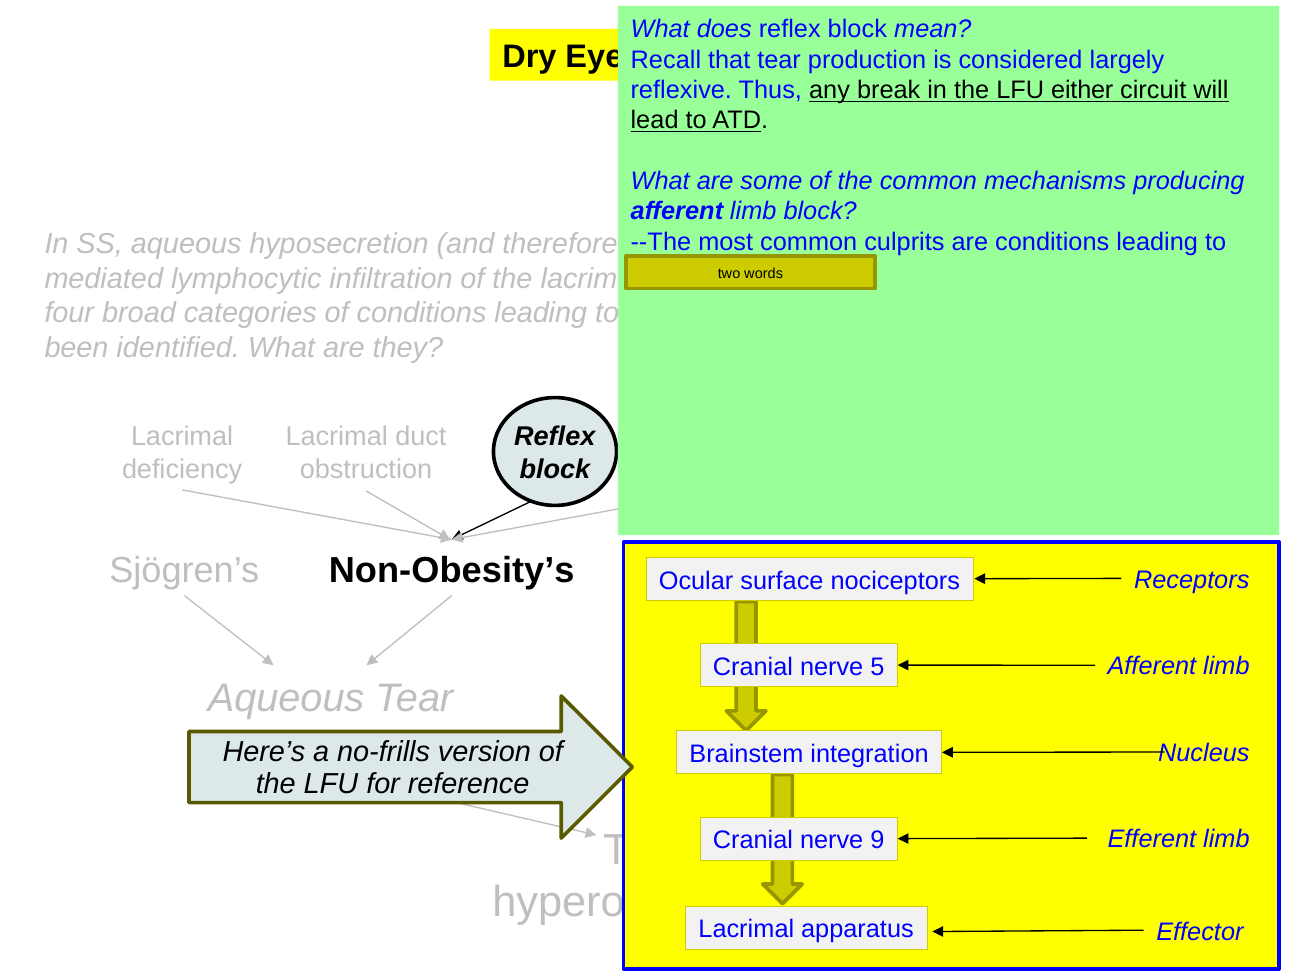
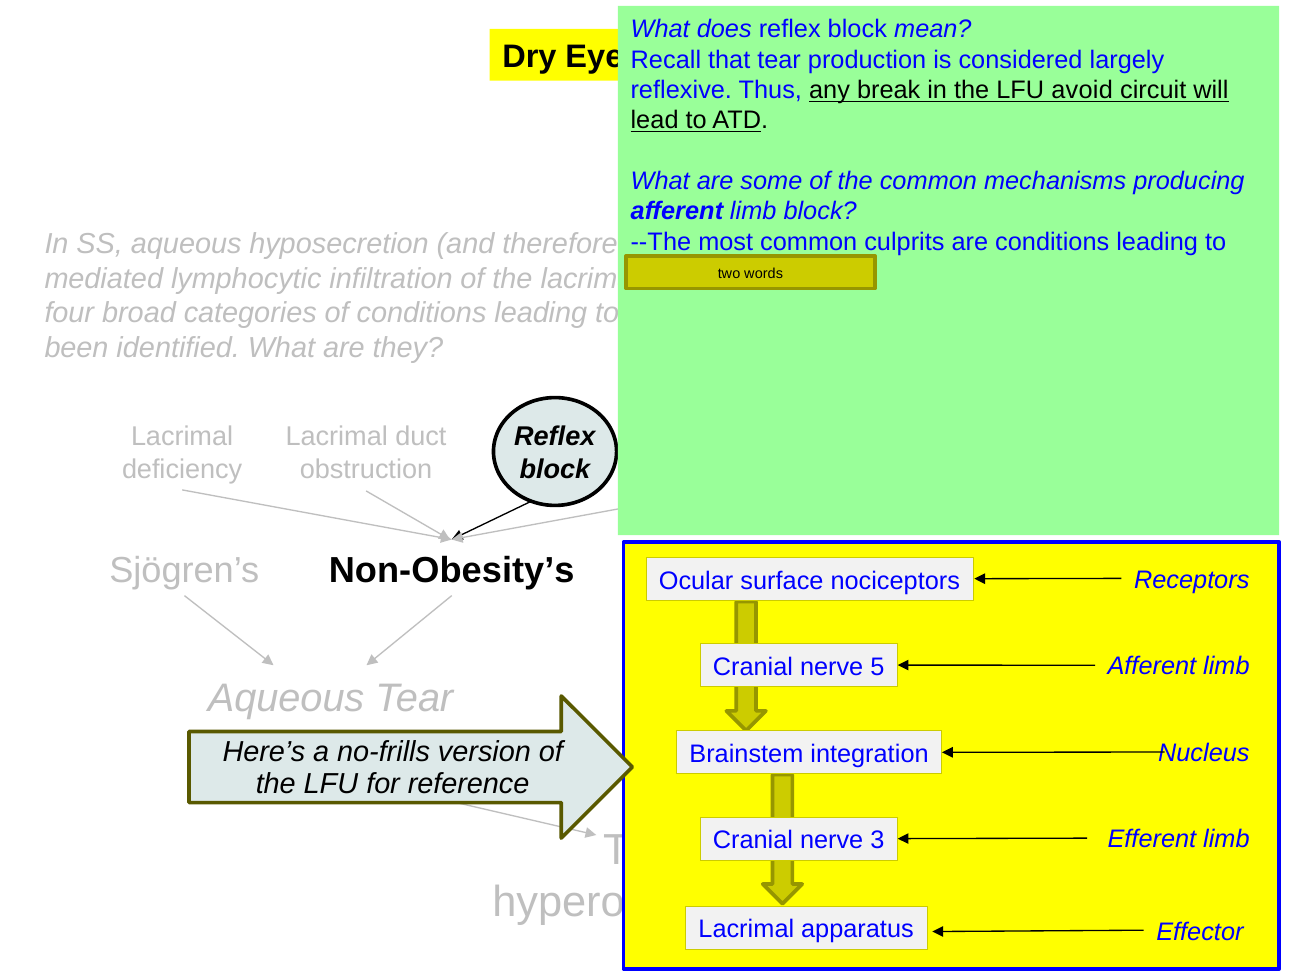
either: either -> avoid
9: 9 -> 3
